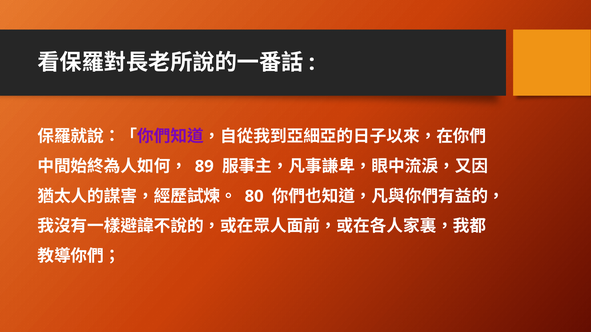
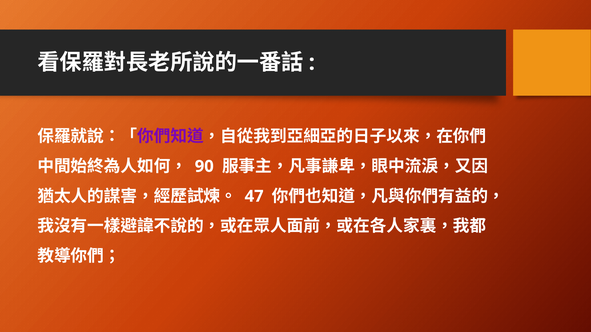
89: 89 -> 90
80: 80 -> 47
